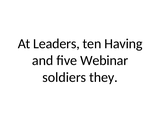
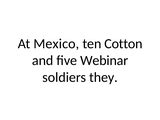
Leaders: Leaders -> Mexico
Having: Having -> Cotton
